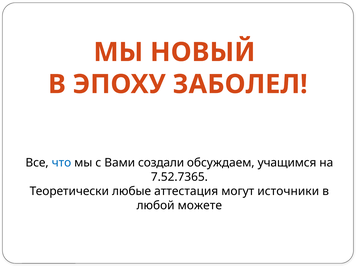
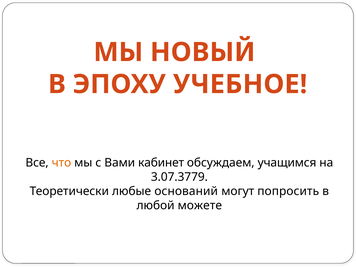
ЗАБОЛЕЛ: ЗАБОЛЕЛ -> УЧЕБНОЕ
что colour: blue -> orange
создали: создали -> кабинет
7.52.7365: 7.52.7365 -> 3.07.3779
аттестация: аттестация -> оснований
источники: источники -> попросить
